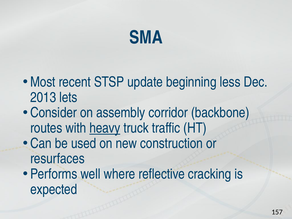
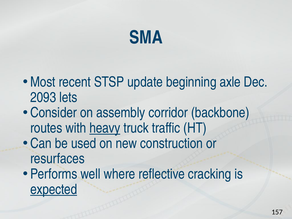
less: less -> axle
2013: 2013 -> 2093
expected underline: none -> present
